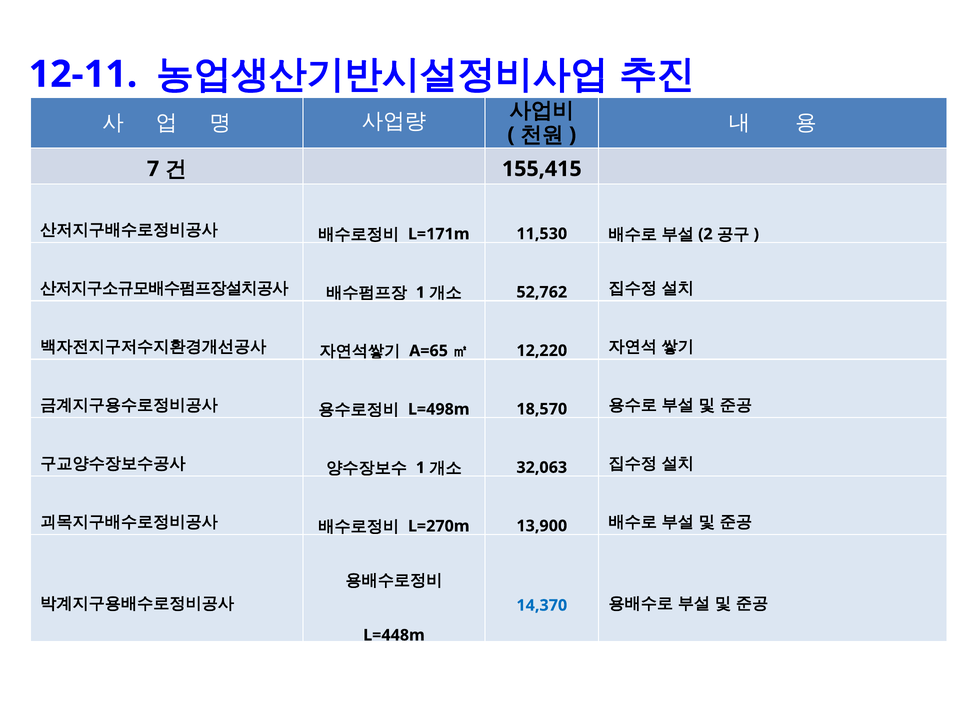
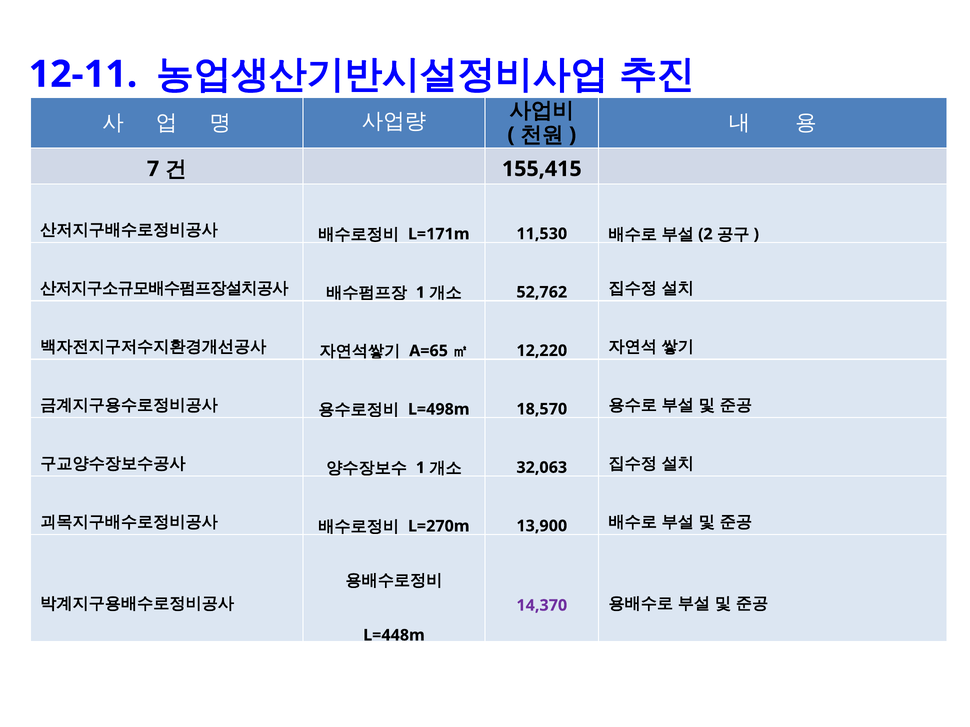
14,370 colour: blue -> purple
